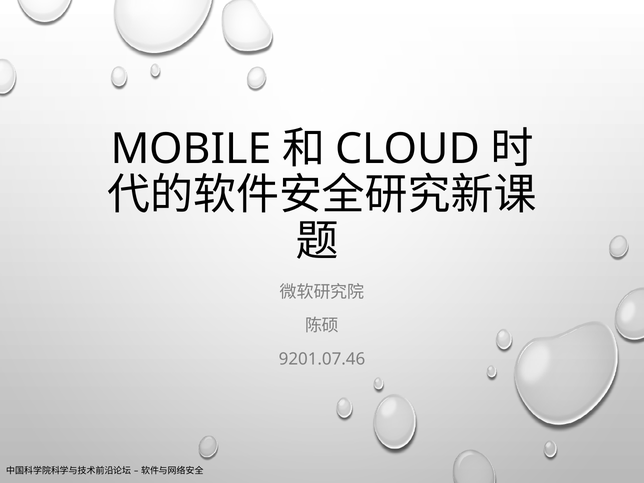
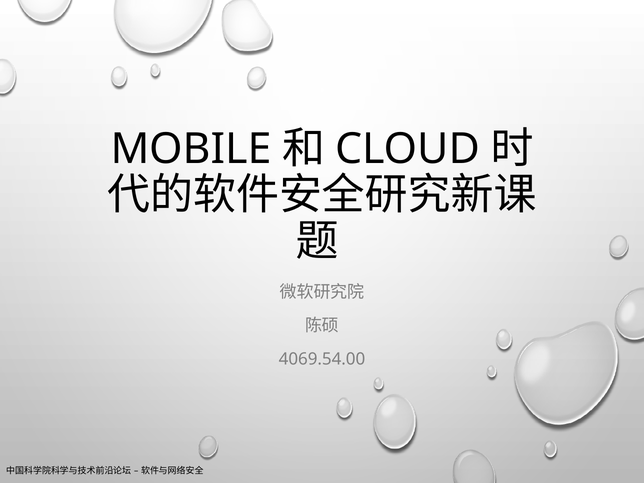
9201.07.46: 9201.07.46 -> 4069.54.00
